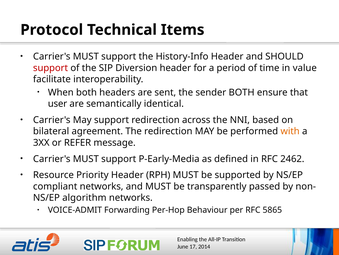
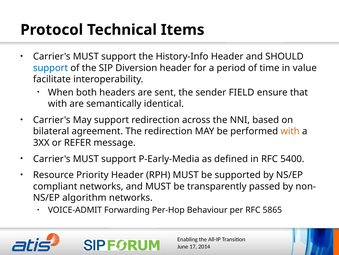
support at (51, 68) colour: red -> blue
sender BOTH: BOTH -> FIELD
user at (58, 104): user -> with
2462: 2462 -> 5400
